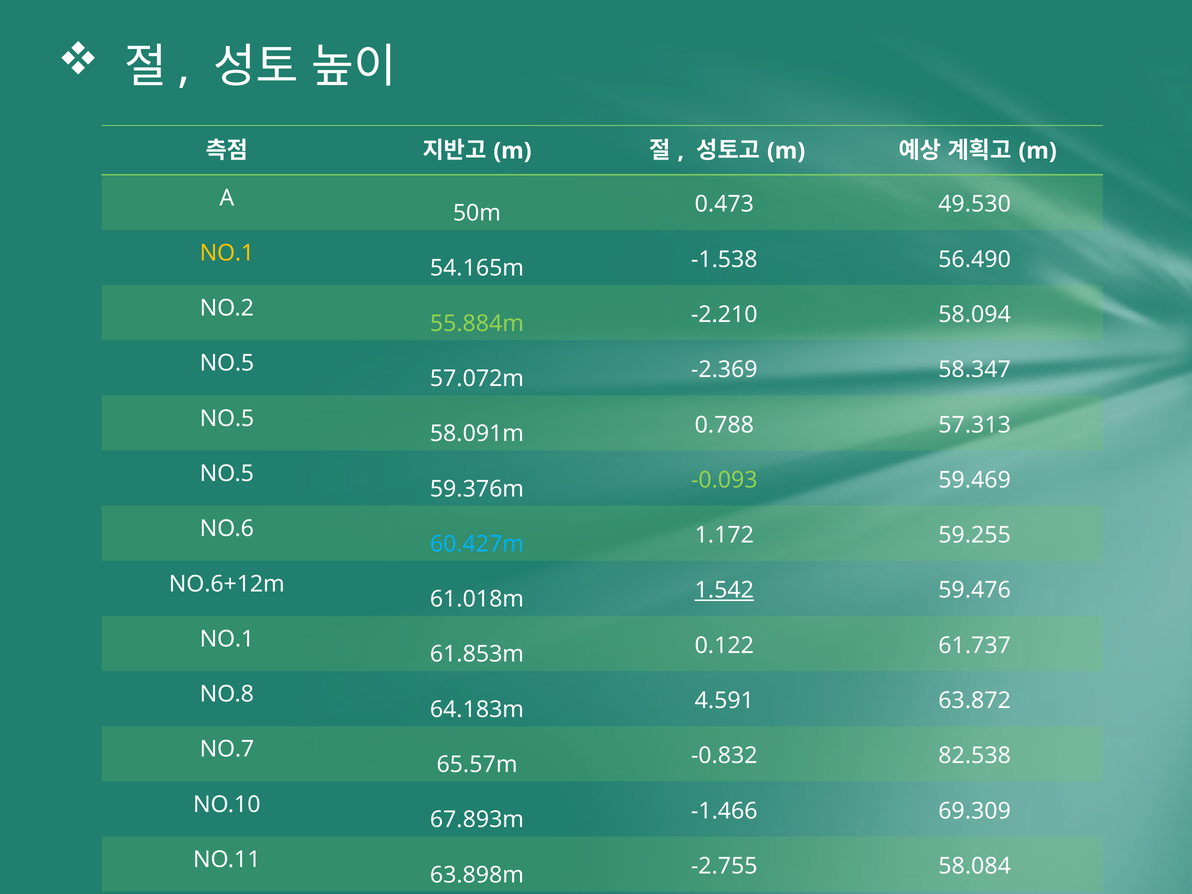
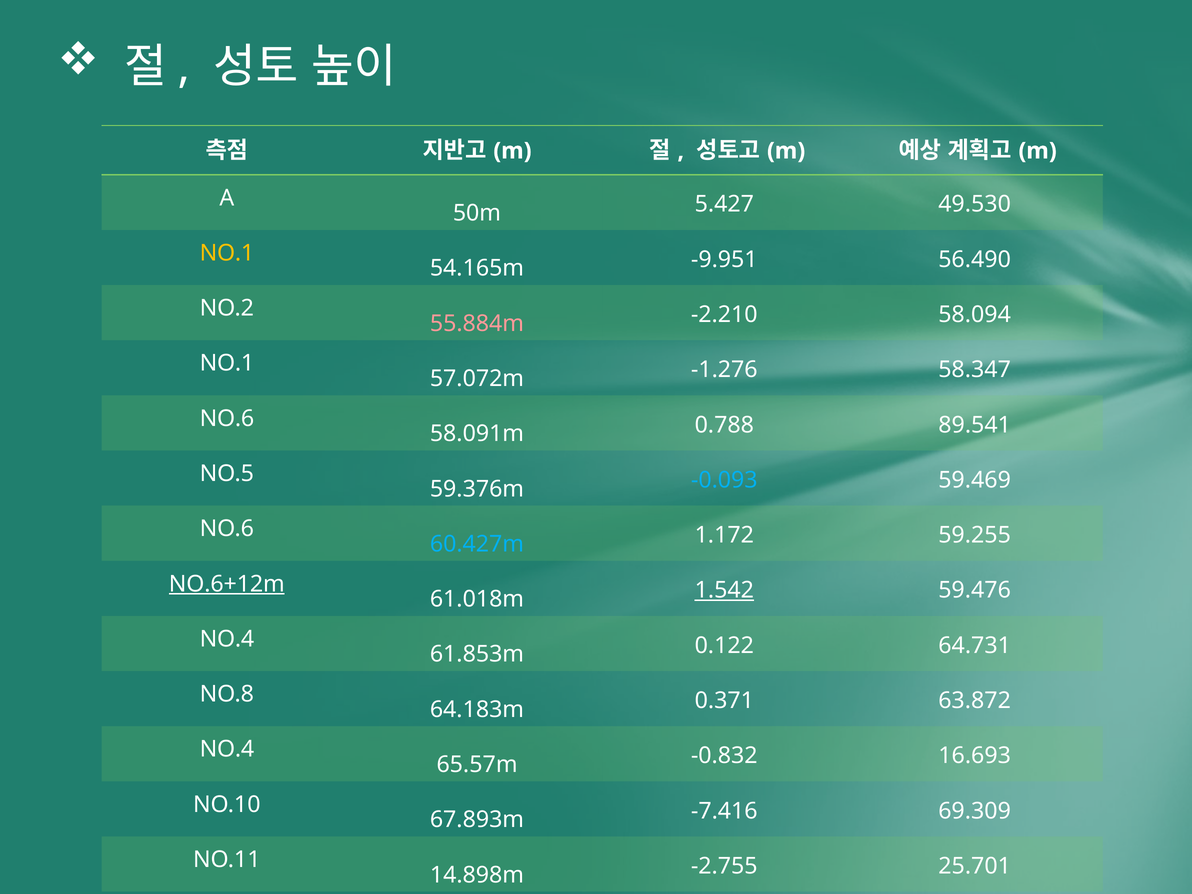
0.473: 0.473 -> 5.427
-1.538: -1.538 -> -9.951
55.884m colour: light green -> pink
NO.5 at (227, 363): NO.5 -> NO.1
-2.369: -2.369 -> -1.276
NO.5 at (227, 418): NO.5 -> NO.6
57.313: 57.313 -> 89.541
-0.093 colour: light green -> light blue
NO.6+12m underline: none -> present
NO.1 at (227, 639): NO.1 -> NO.4
61.737: 61.737 -> 64.731
4.591: 4.591 -> 0.371
NO.7 at (227, 749): NO.7 -> NO.4
82.538: 82.538 -> 16.693
-1.466: -1.466 -> -7.416
63.898m: 63.898m -> 14.898m
58.084: 58.084 -> 25.701
